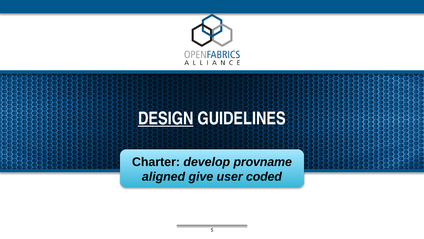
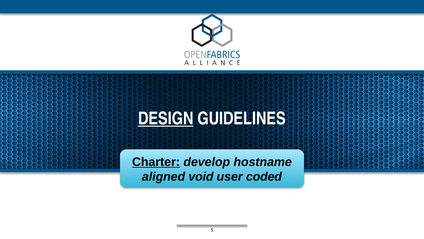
Charter underline: none -> present
provname: provname -> hostname
give: give -> void
